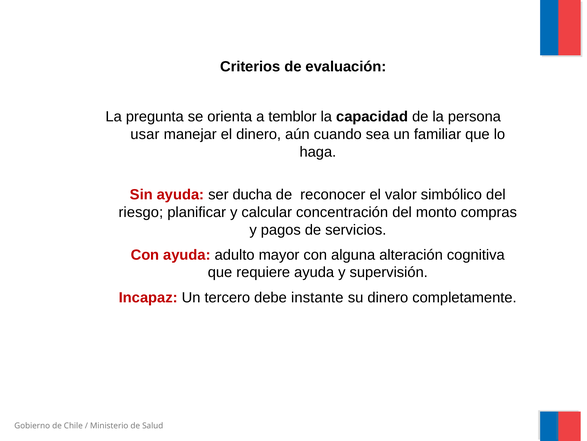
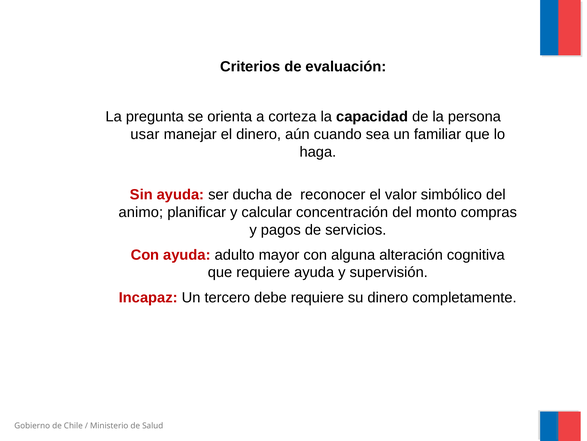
temblor: temblor -> corteza
riesgo: riesgo -> animo
debe instante: instante -> requiere
